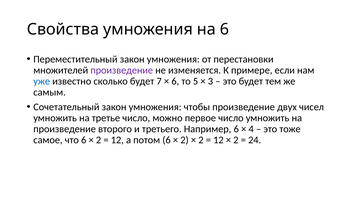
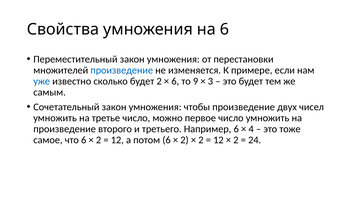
произведение at (122, 70) colour: purple -> blue
будет 7: 7 -> 2
5: 5 -> 9
